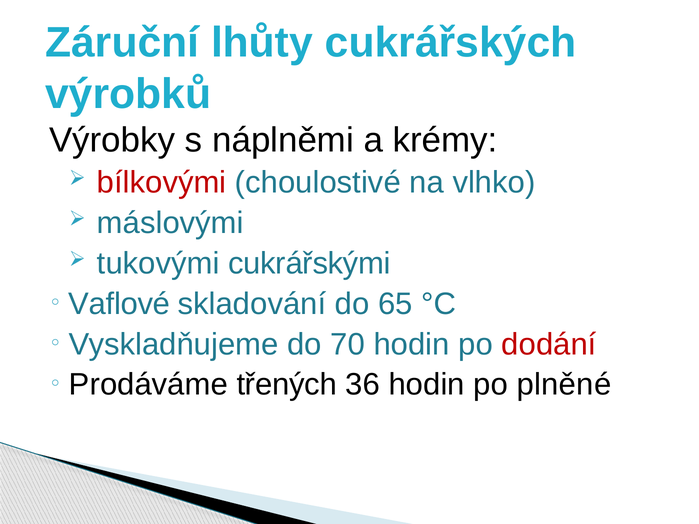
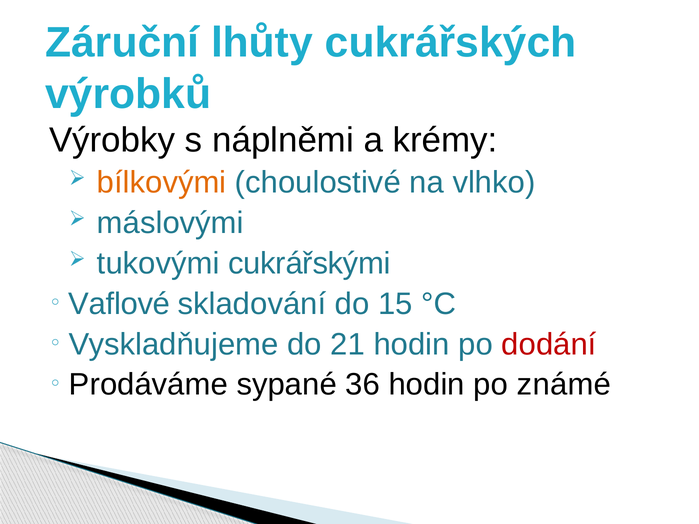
bílkovými colour: red -> orange
65: 65 -> 15
70: 70 -> 21
třených: třených -> sypané
plněné: plněné -> známé
